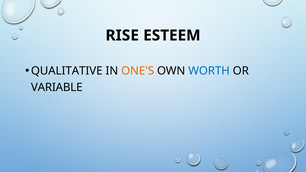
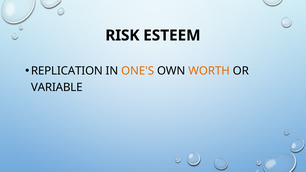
RISE: RISE -> RISK
QUALITATIVE: QUALITATIVE -> REPLICATION
WORTH colour: blue -> orange
